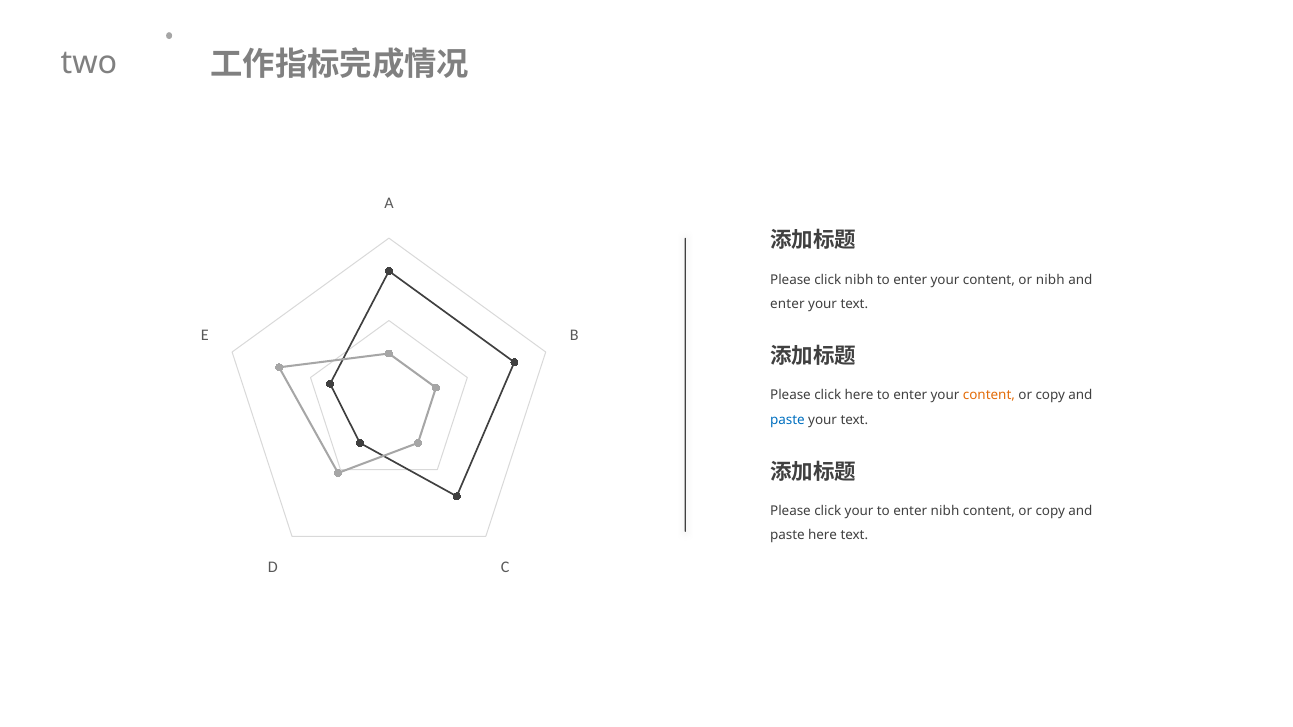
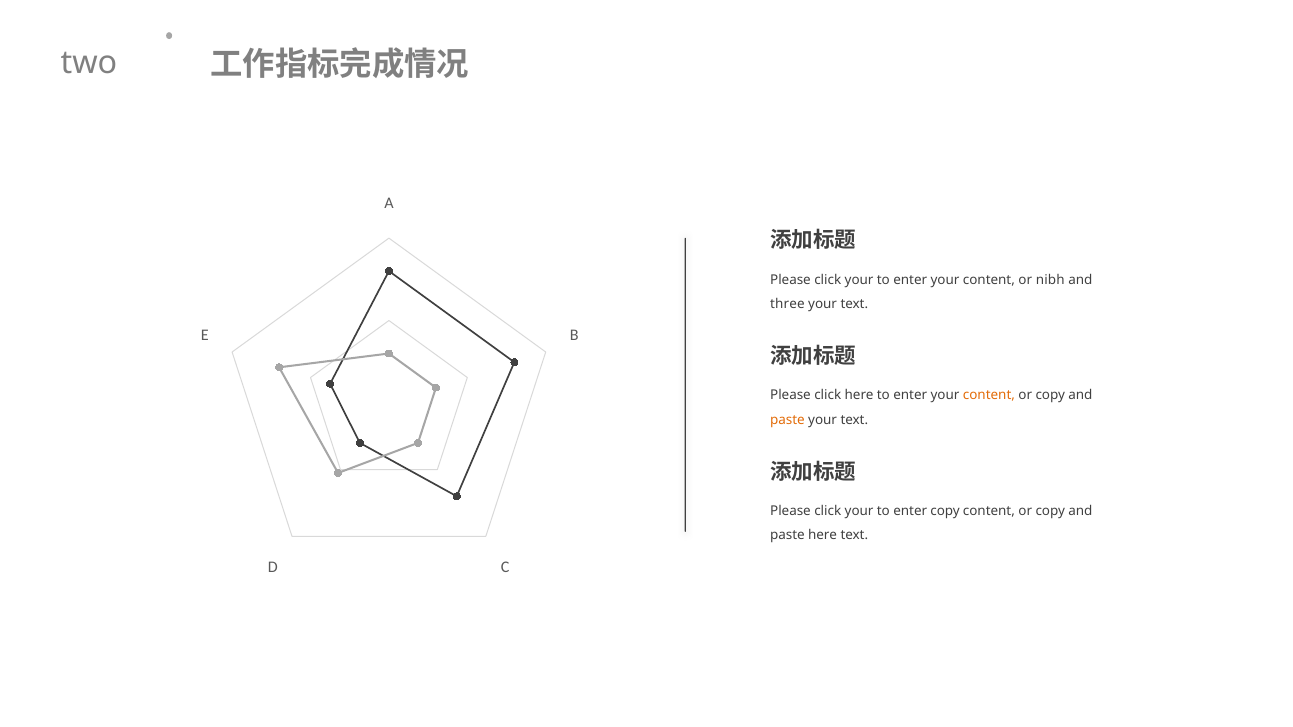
nibh at (859, 280): nibh -> your
enter at (787, 304): enter -> three
paste at (788, 420) colour: blue -> orange
enter nibh: nibh -> copy
